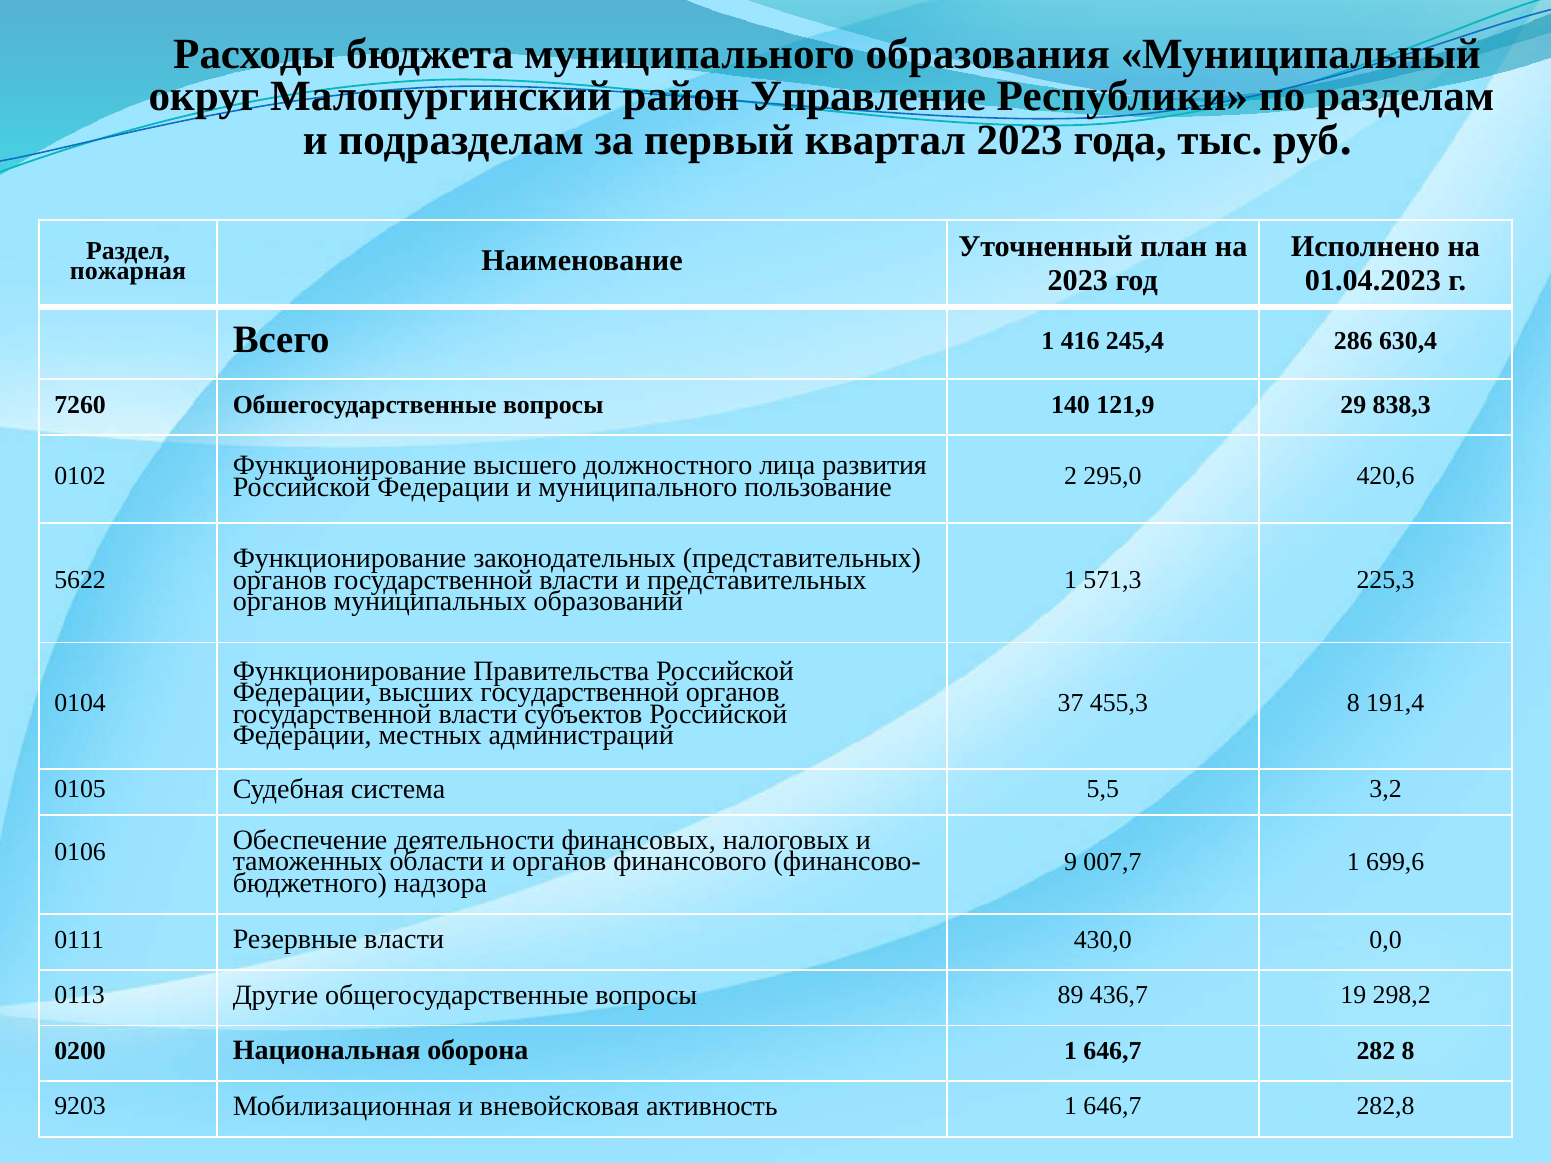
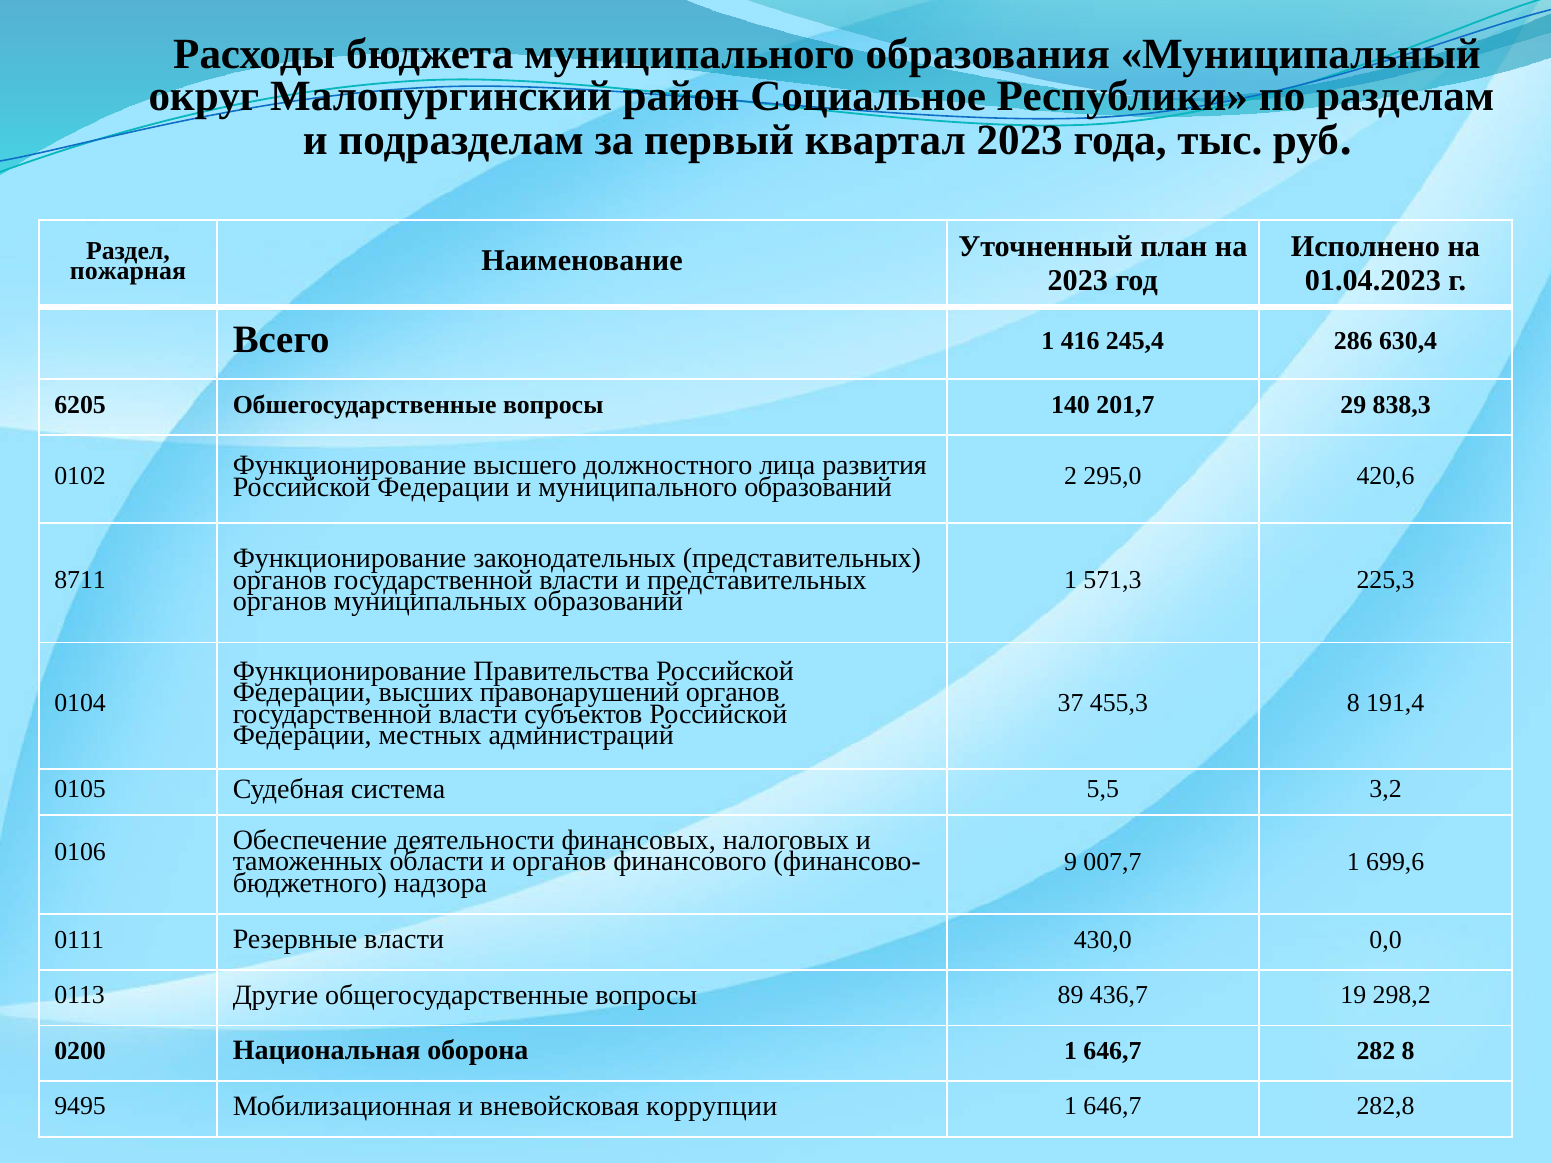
Управление: Управление -> Социальное
7260: 7260 -> 6205
121,9: 121,9 -> 201,7
муниципального пользование: пользование -> образований
5622: 5622 -> 8711
высших государственной: государственной -> правонарушений
9203: 9203 -> 9495
активность: активность -> коррупции
